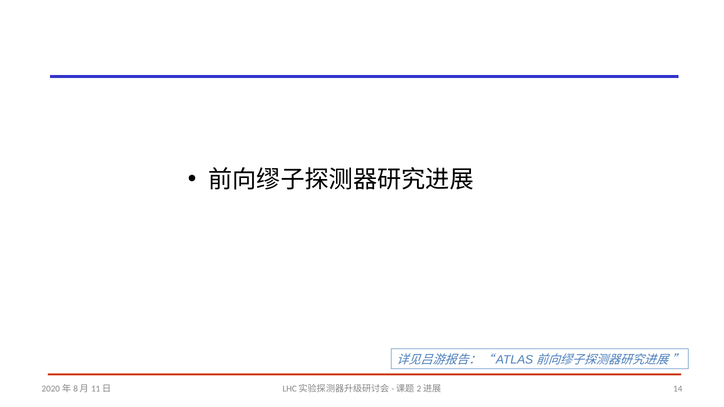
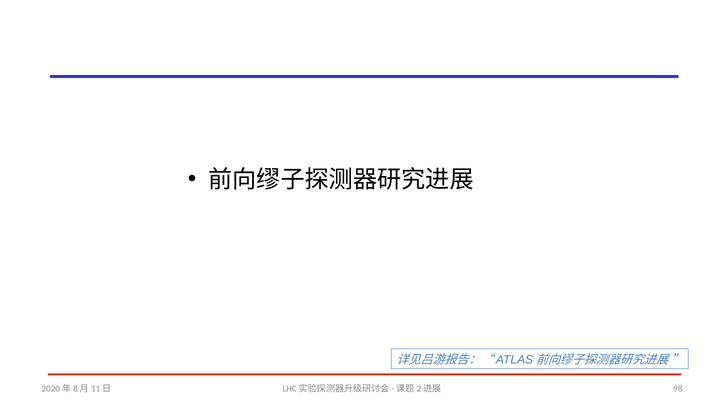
14: 14 -> 98
